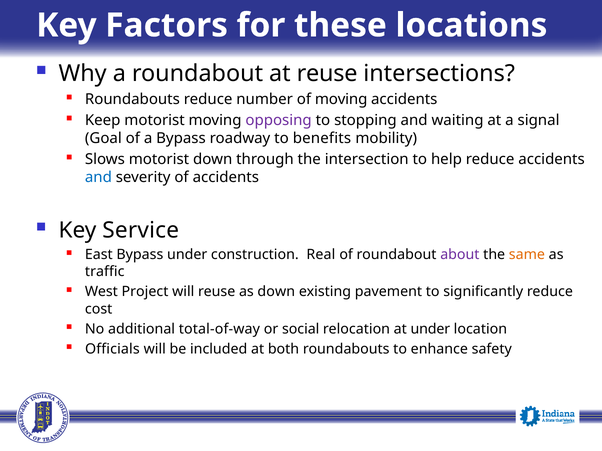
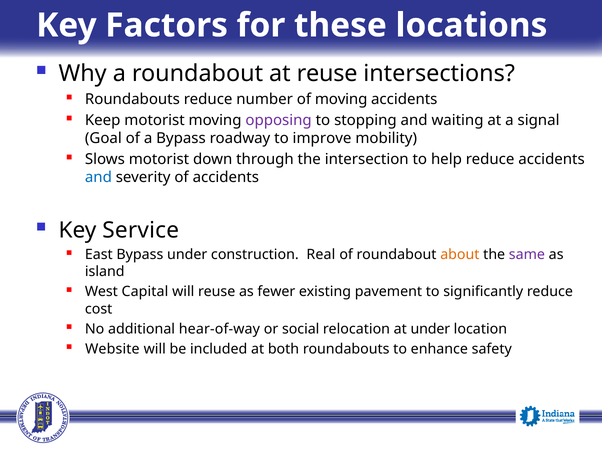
benefits: benefits -> improve
about colour: purple -> orange
same colour: orange -> purple
traffic: traffic -> island
Project: Project -> Capital
as down: down -> fewer
total-of-way: total-of-way -> hear-of-way
Officials: Officials -> Website
